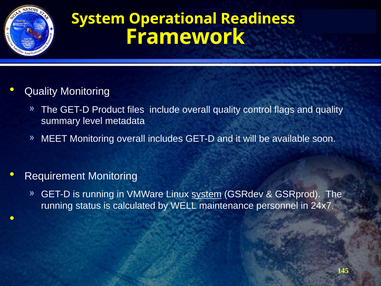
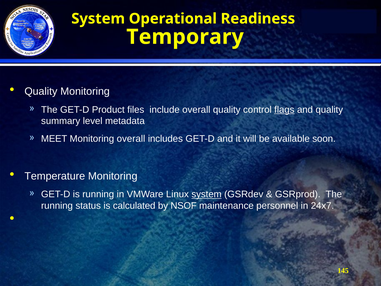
Framework: Framework -> Temporary
flags underline: none -> present
Requirement: Requirement -> Temperature
WELL: WELL -> NSOF
